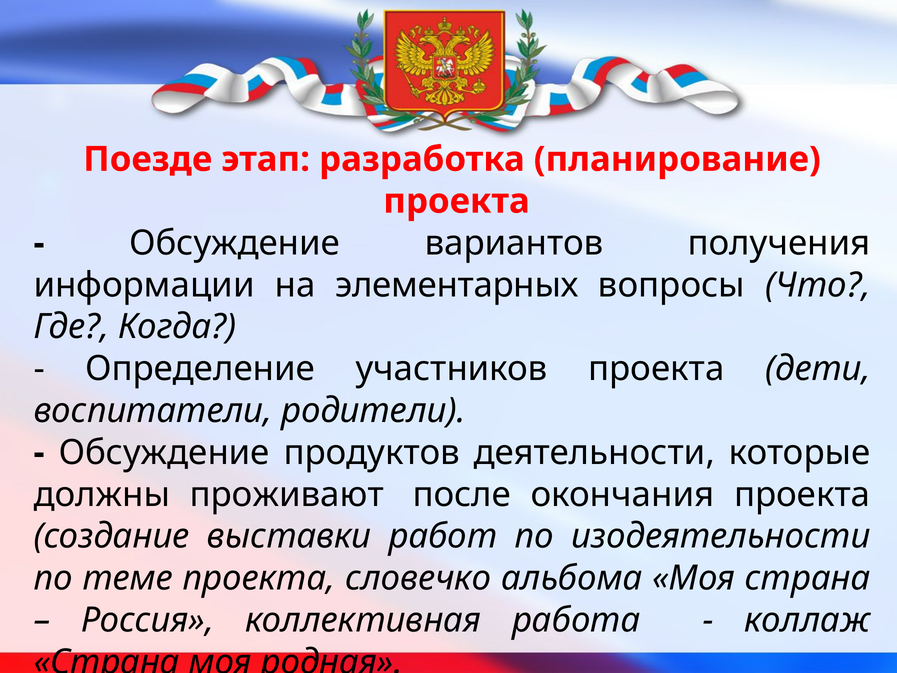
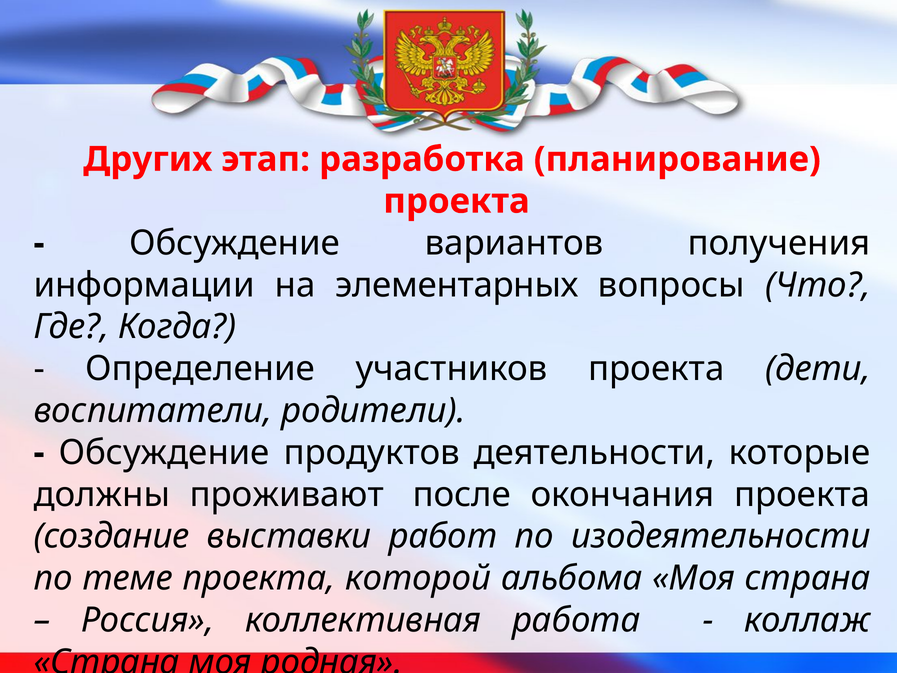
Поезде: Поезде -> Других
словечко: словечко -> которой
